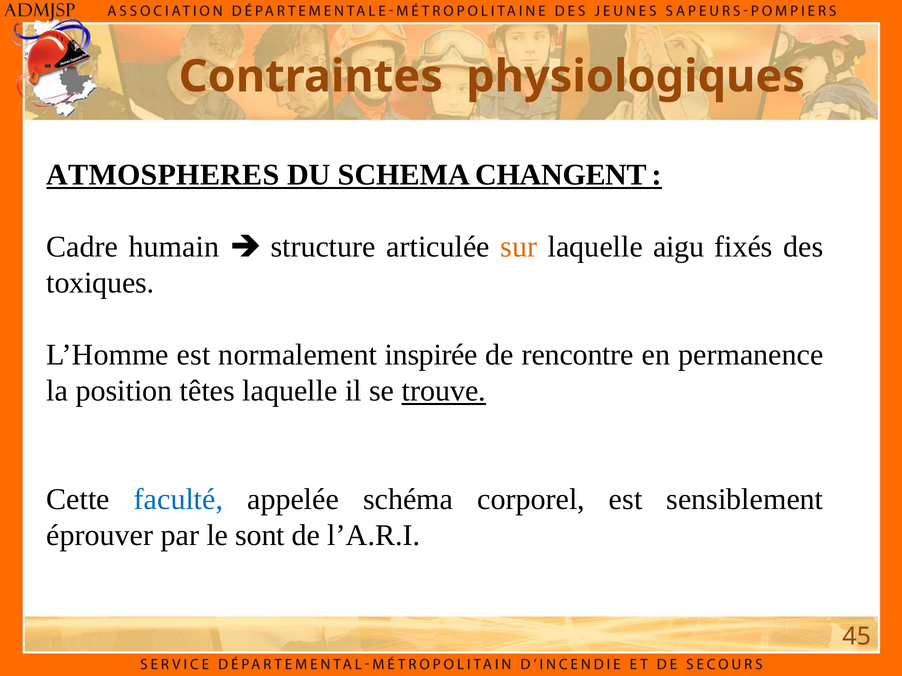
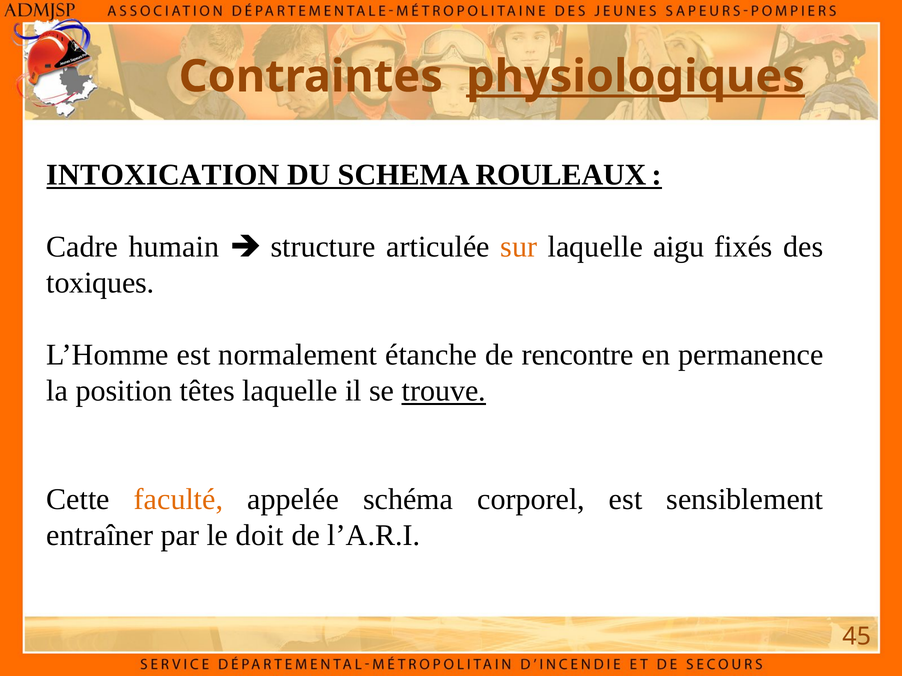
physiologiques underline: none -> present
ATMOSPHERES: ATMOSPHERES -> INTOXICATION
CHANGENT: CHANGENT -> ROULEAUX
inspirée: inspirée -> étanche
faculté colour: blue -> orange
éprouver: éprouver -> entraîner
sont: sont -> doit
